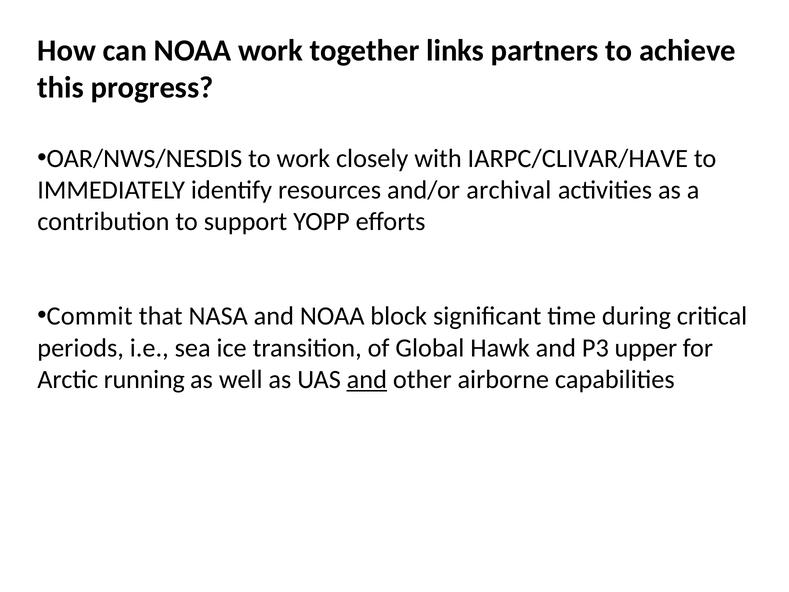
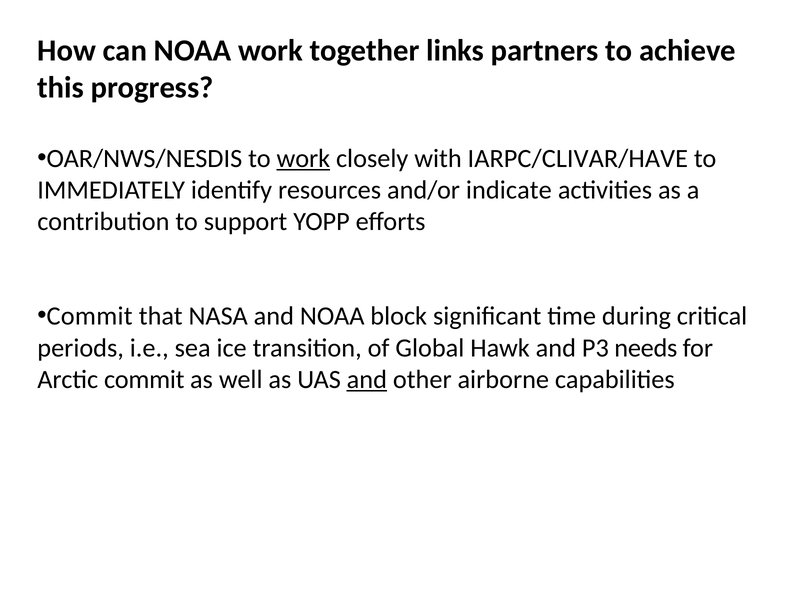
work at (303, 158) underline: none -> present
archival: archival -> indicate
upper: upper -> needs
Arctic running: running -> commit
